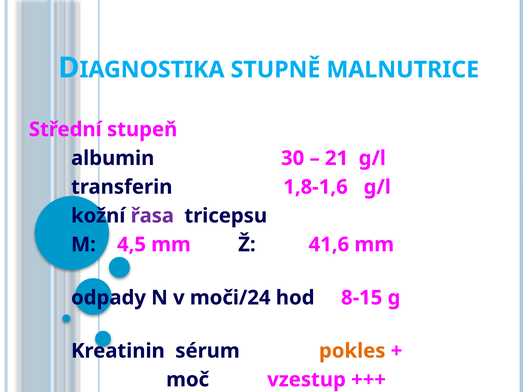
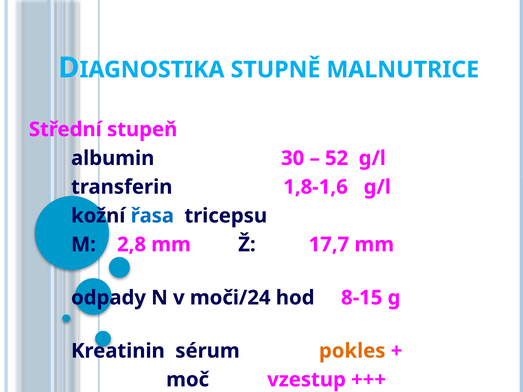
21: 21 -> 52
řasa colour: purple -> blue
4,5: 4,5 -> 2,8
41,6: 41,6 -> 17,7
